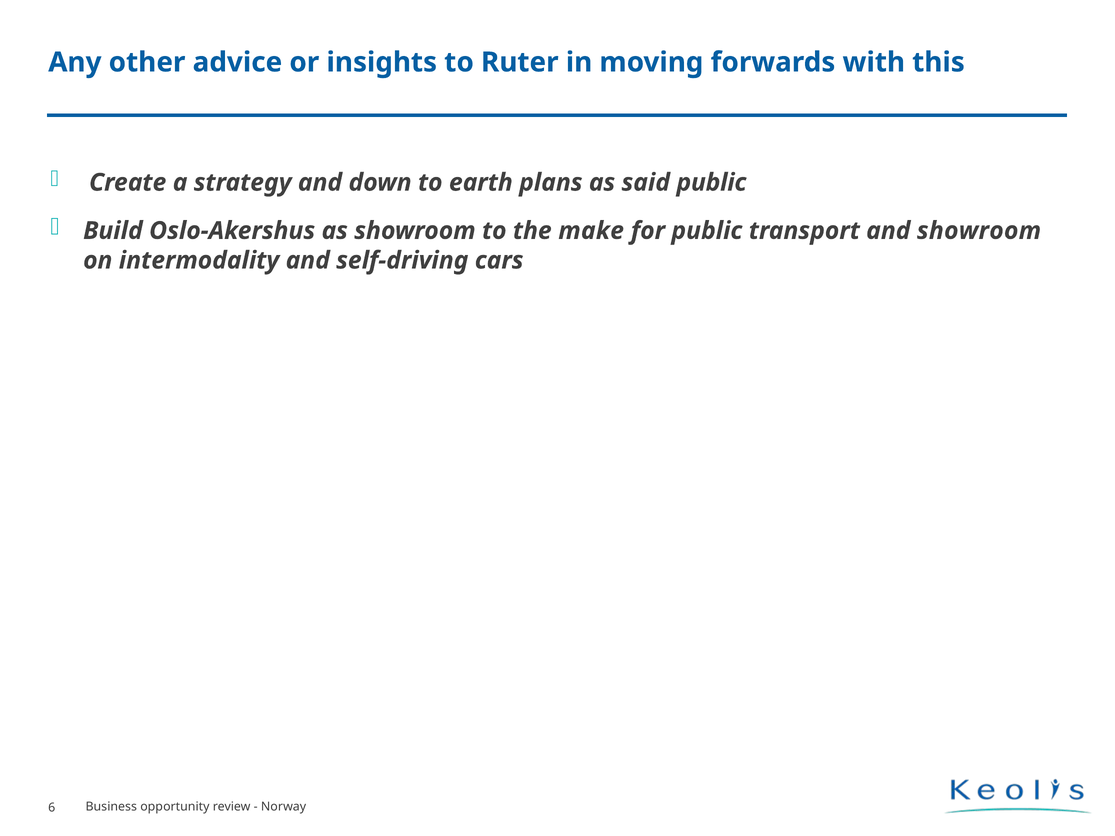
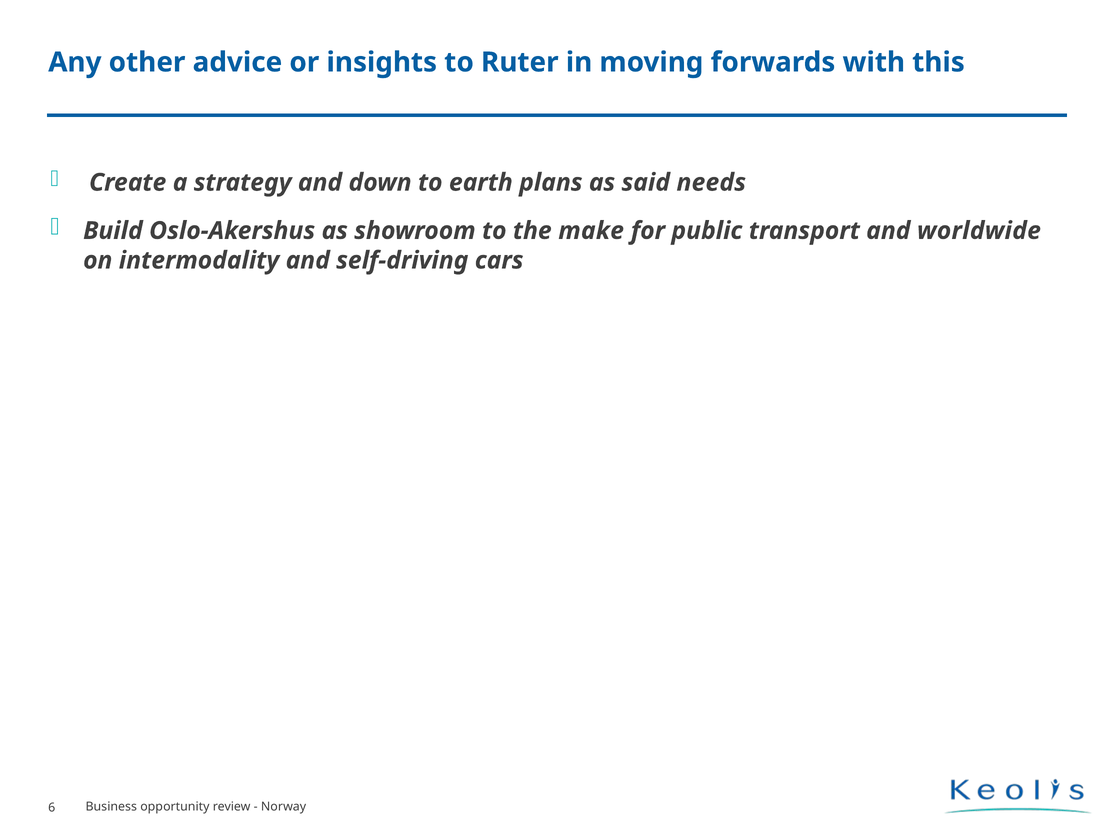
said public: public -> needs
and showroom: showroom -> worldwide
